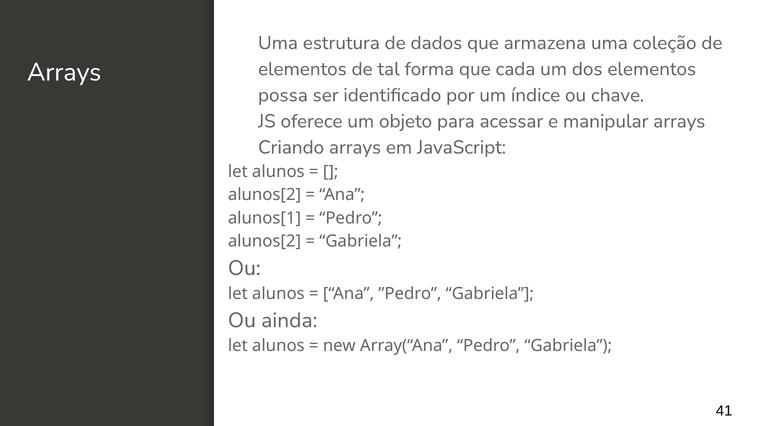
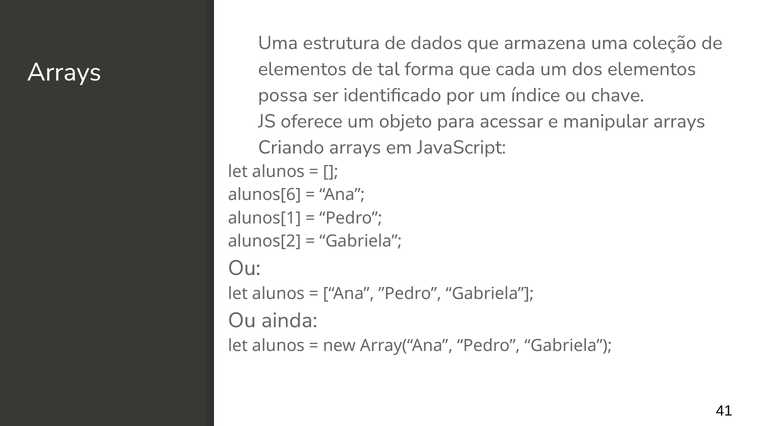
alunos[2 at (265, 195): alunos[2 -> alunos[6
